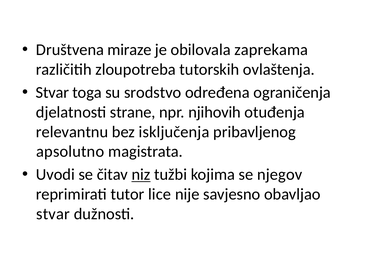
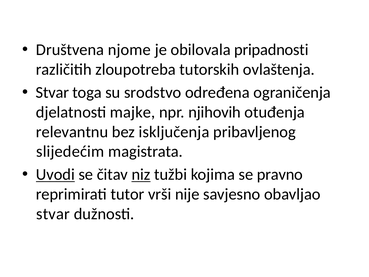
miraze: miraze -> njome
zaprekama: zaprekama -> pripadnosti
strane: strane -> majke
apsolutno: apsolutno -> slijedećim
Uvodi underline: none -> present
njegov: njegov -> pravno
lice: lice -> vrši
